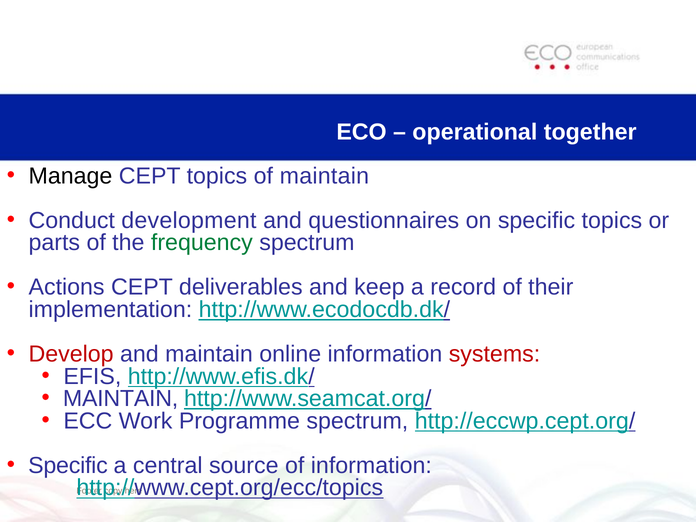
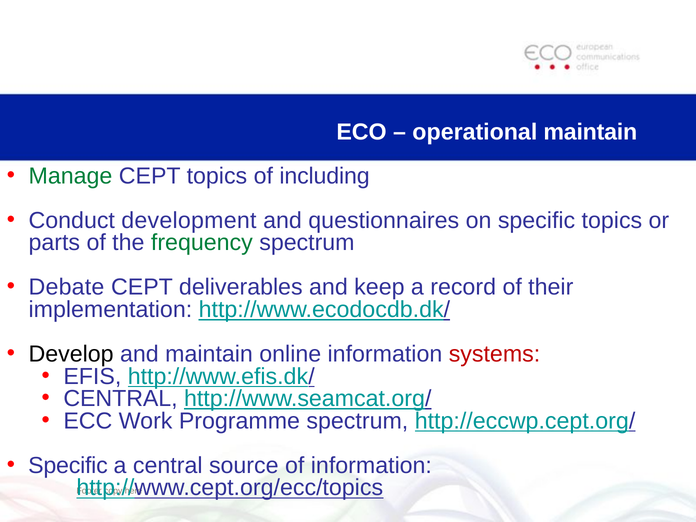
operational together: together -> maintain
Manage colour: black -> green
of maintain: maintain -> including
Actions: Actions -> Debate
Develop colour: red -> black
MAINTAIN at (121, 399): MAINTAIN -> CENTRAL
